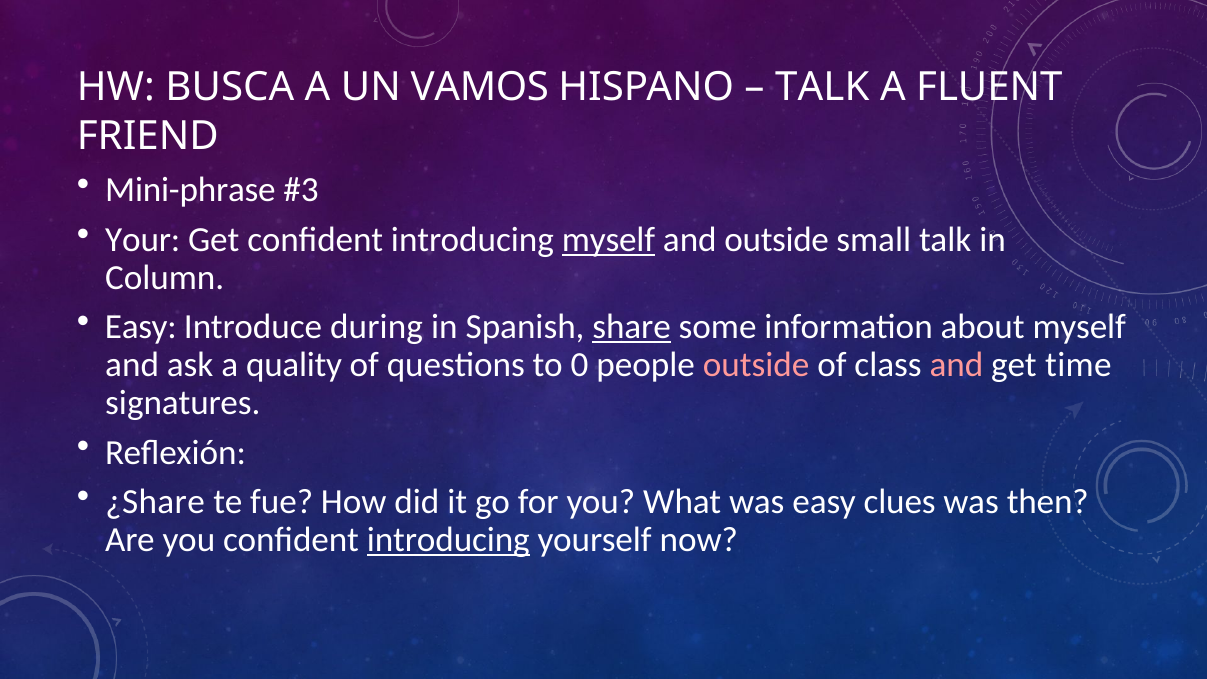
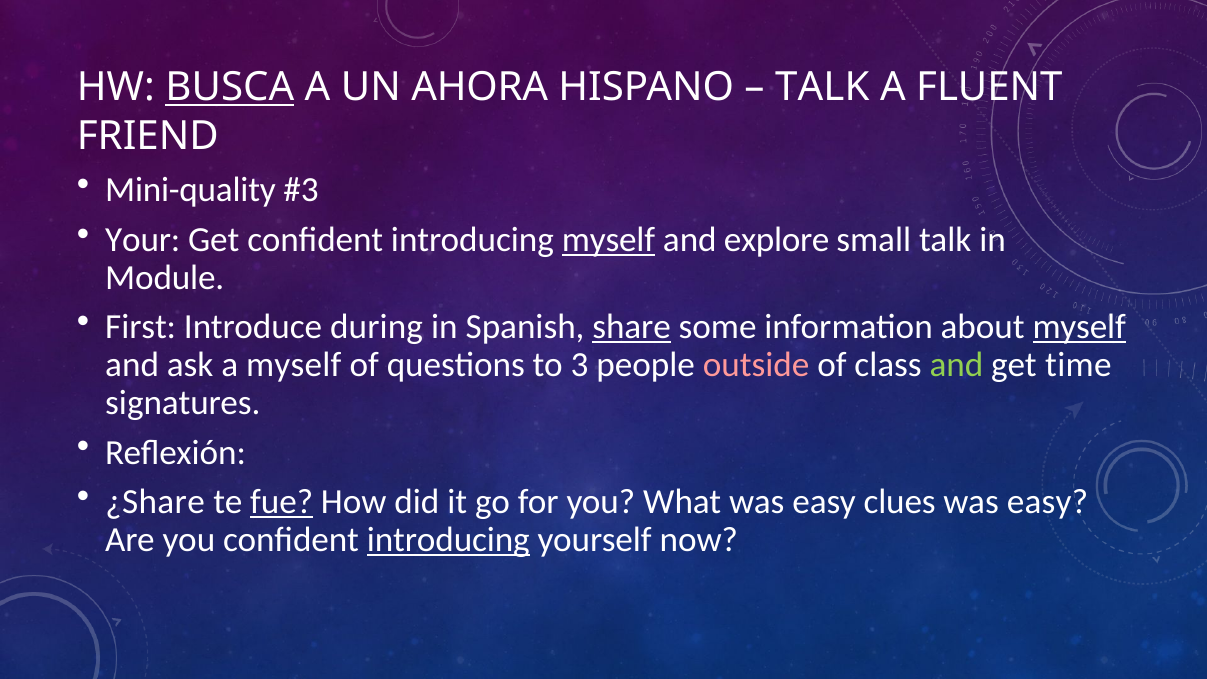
BUSCA underline: none -> present
VAMOS: VAMOS -> AHORA
Mini-phrase: Mini-phrase -> Mini-quality
and outside: outside -> explore
Column: Column -> Module
Easy at (141, 327): Easy -> First
myself at (1079, 327) underline: none -> present
a quality: quality -> myself
0: 0 -> 3
and at (956, 365) colour: pink -> light green
fue underline: none -> present
then at (1048, 502): then -> easy
